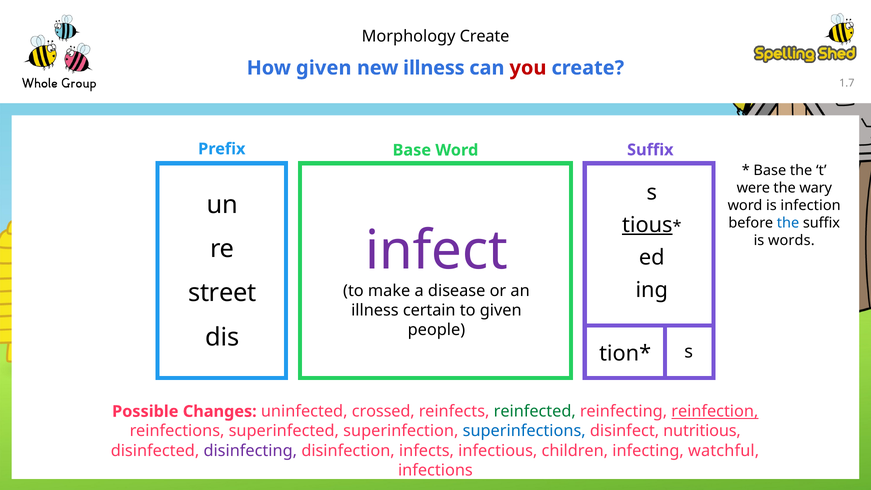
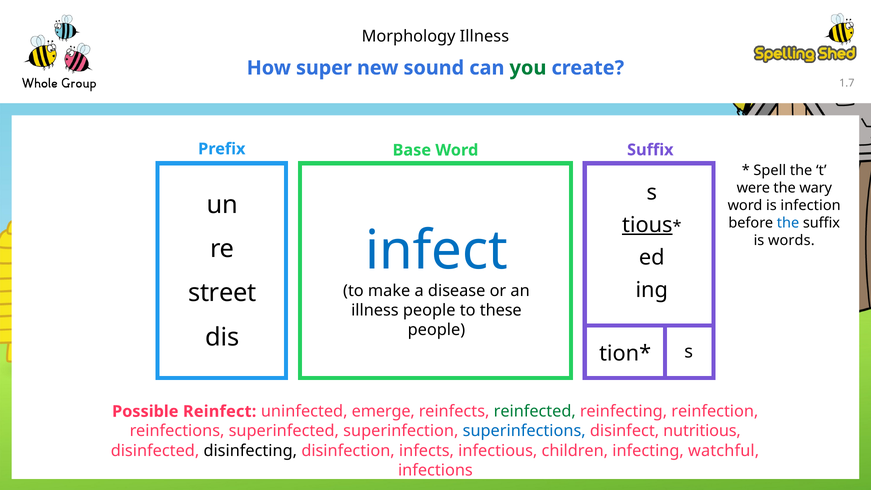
Morphology Create: Create -> Illness
How given: given -> super
new illness: illness -> sound
you colour: red -> green
Base at (770, 171): Base -> Spell
infect colour: purple -> blue
illness certain: certain -> people
to given: given -> these
Changes: Changes -> Reinfect
crossed: crossed -> emerge
reinfection underline: present -> none
disinfecting colour: purple -> black
